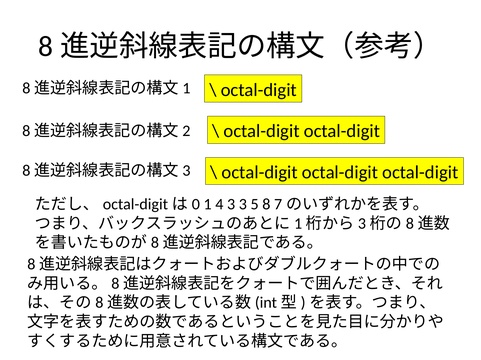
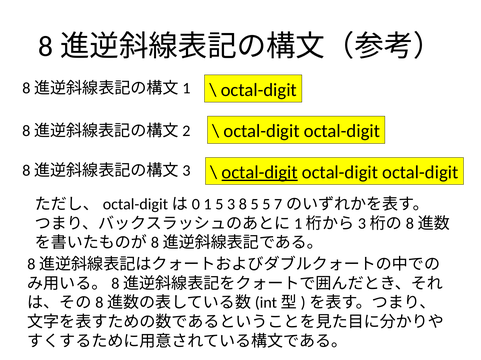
octal-digit at (260, 173) underline: none -> present
1 4: 4 -> 5
3 3: 3 -> 8
5 8: 8 -> 5
